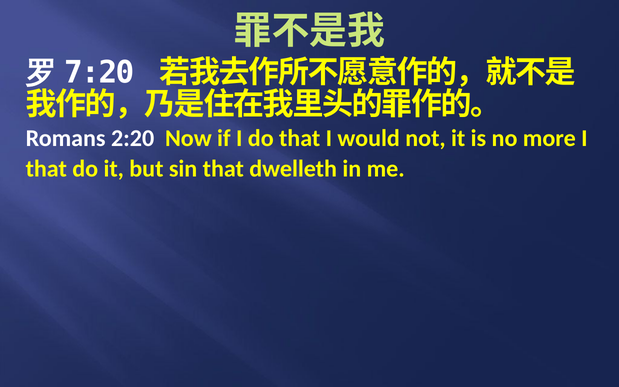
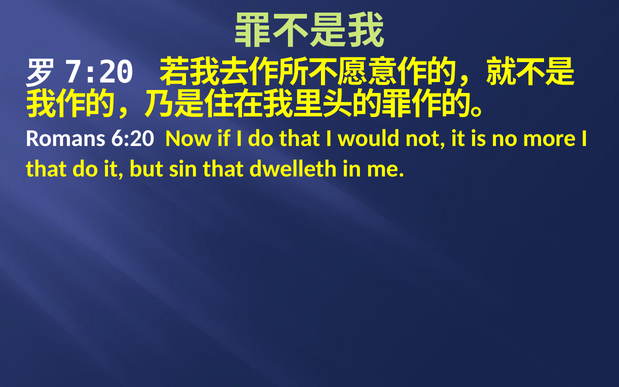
2:20: 2:20 -> 6:20
